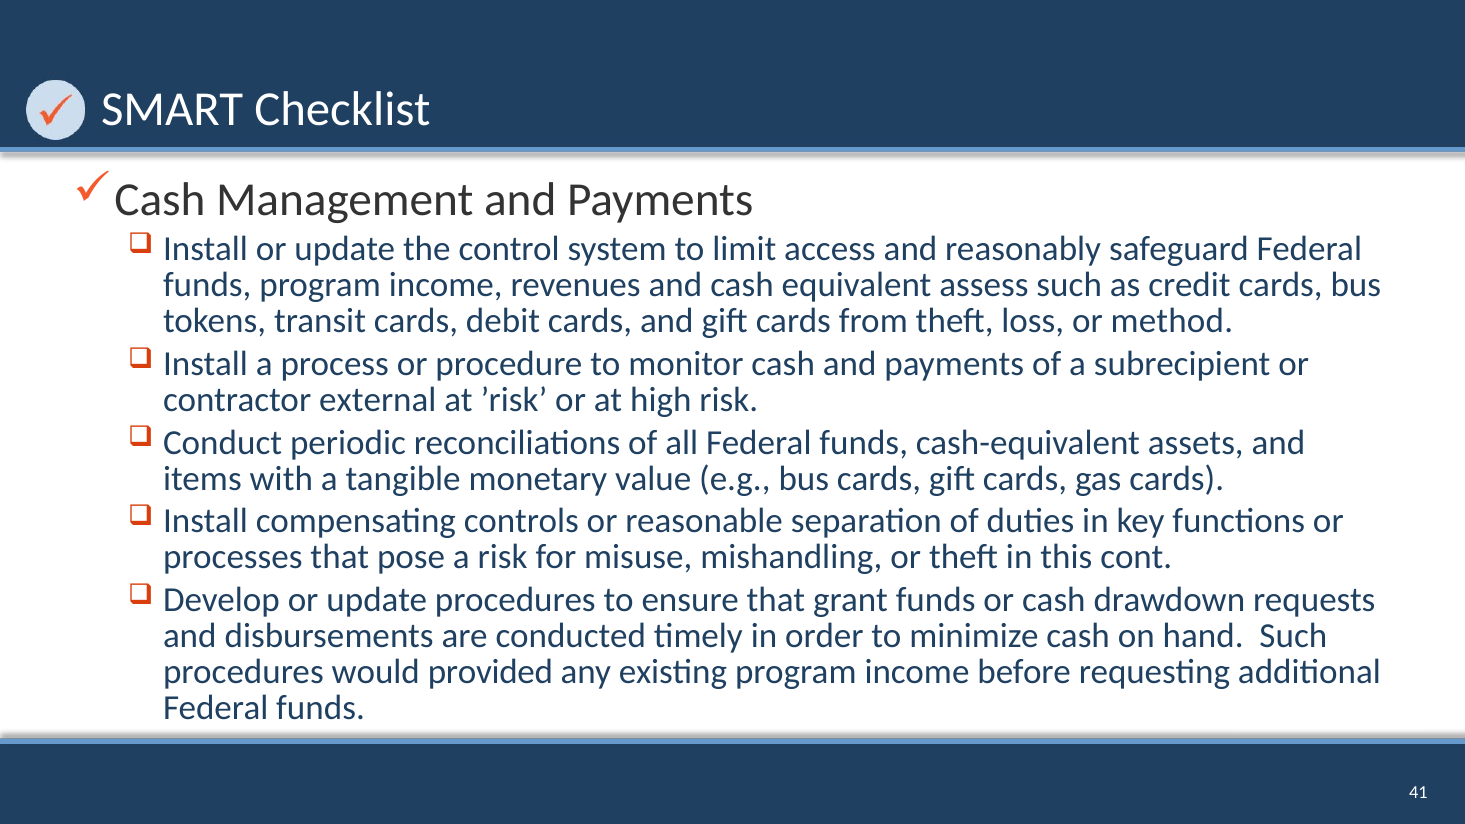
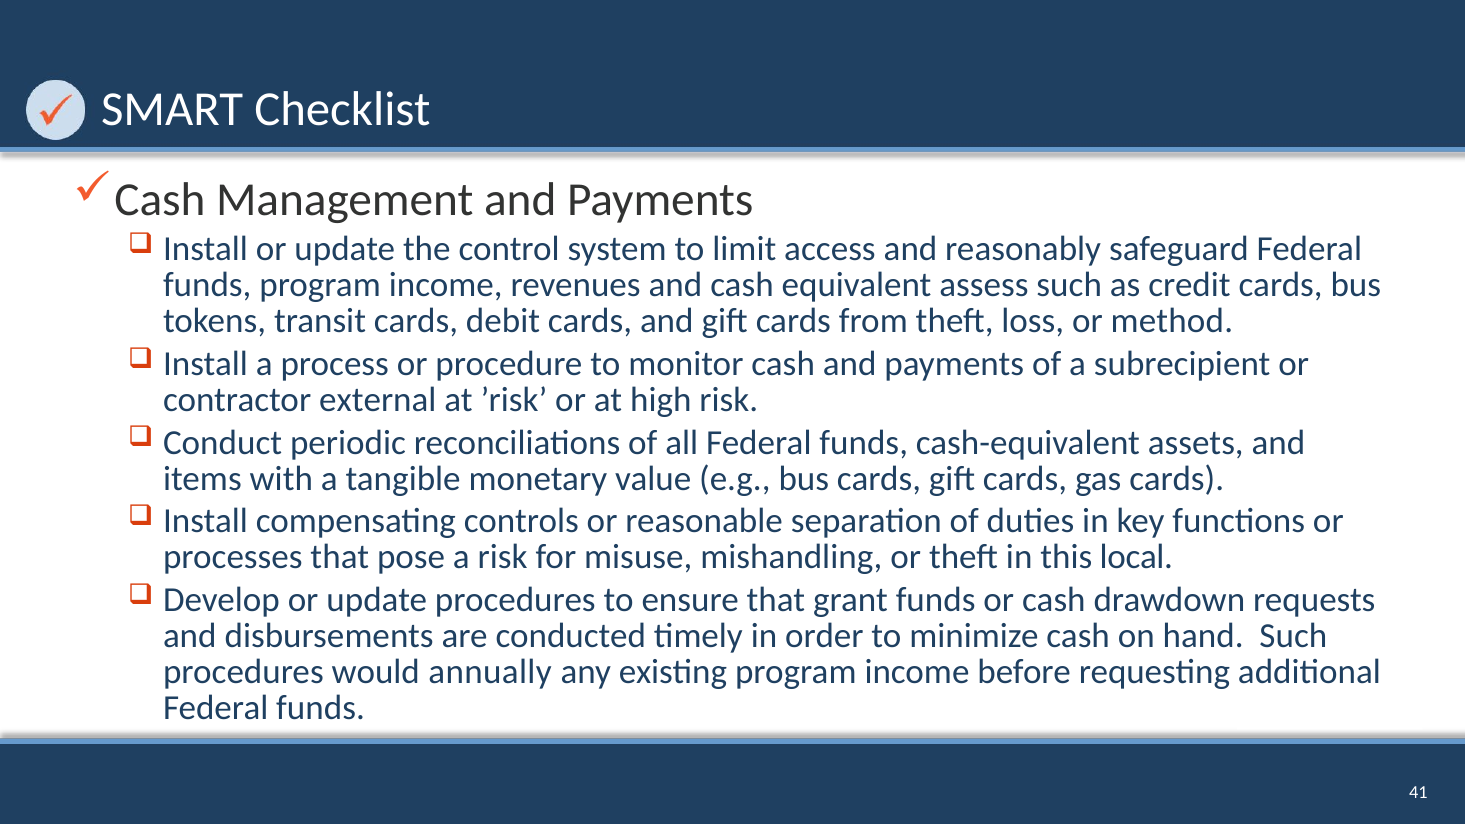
cont: cont -> local
provided: provided -> annually
